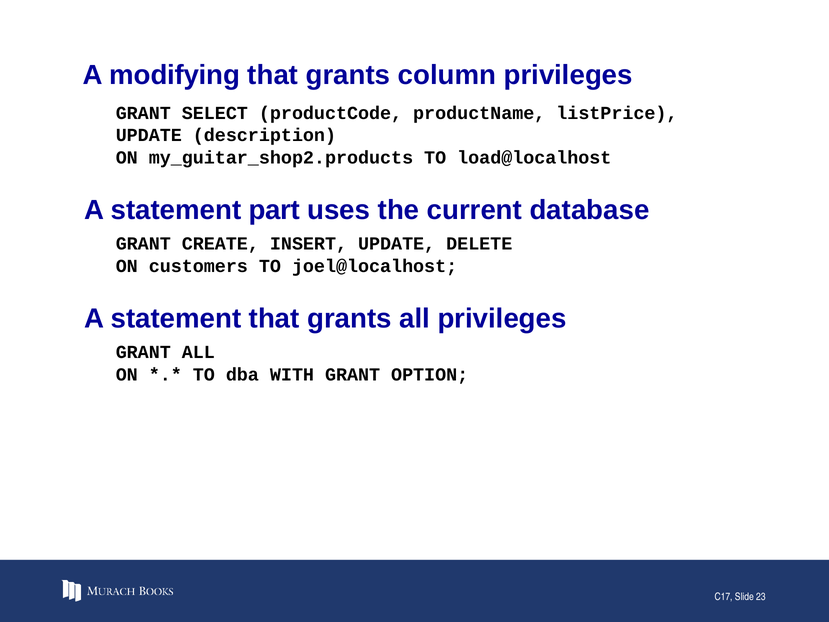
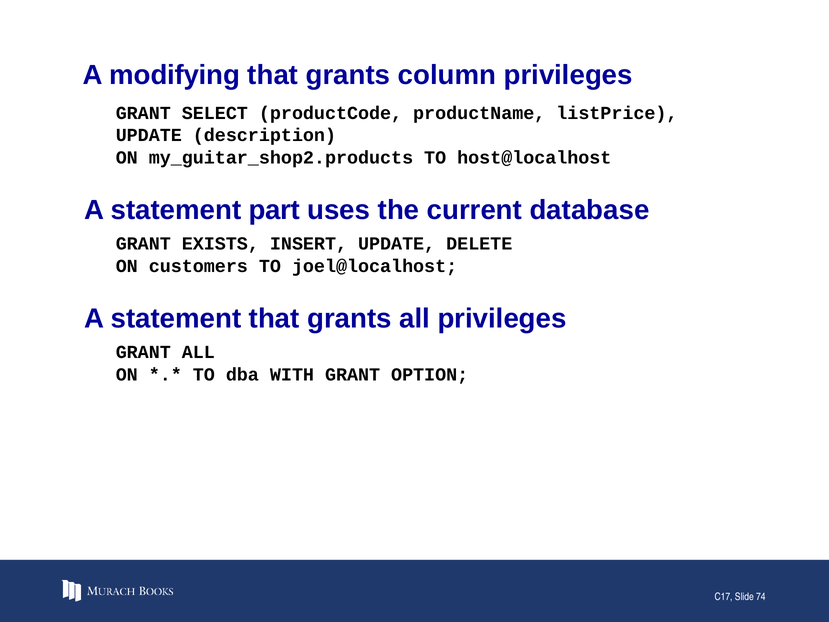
load@localhost: load@localhost -> host@localhost
CREATE: CREATE -> EXISTS
23: 23 -> 74
